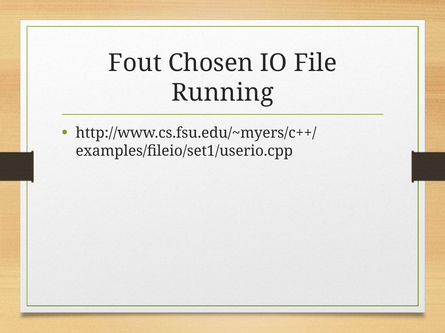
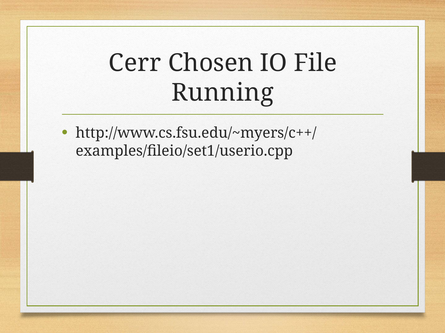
Fout: Fout -> Cerr
